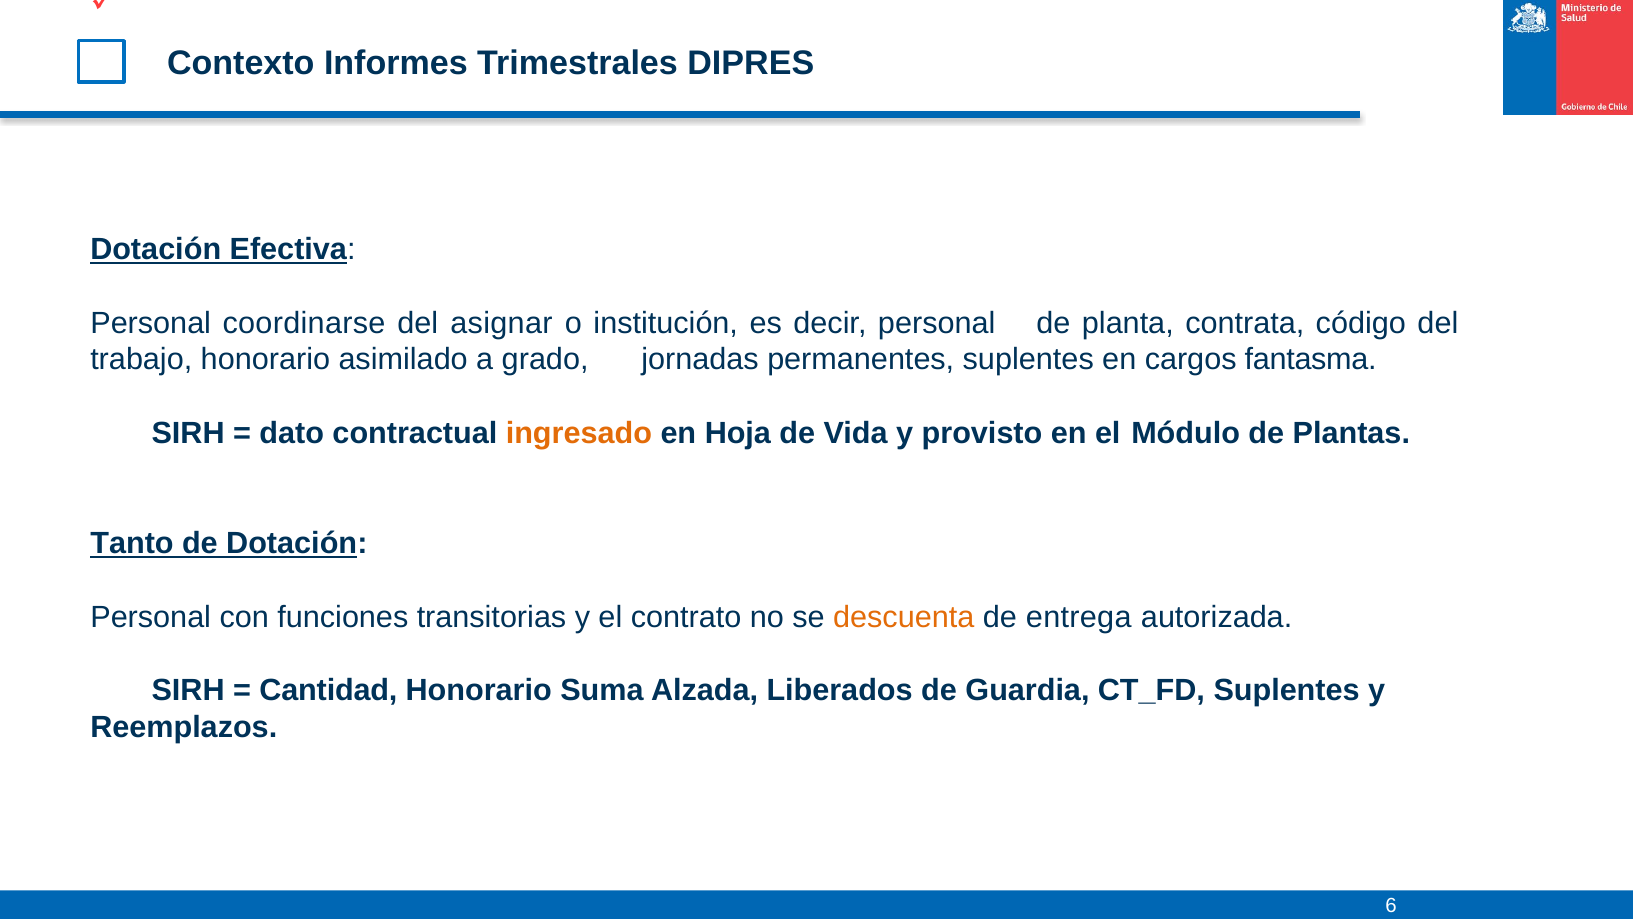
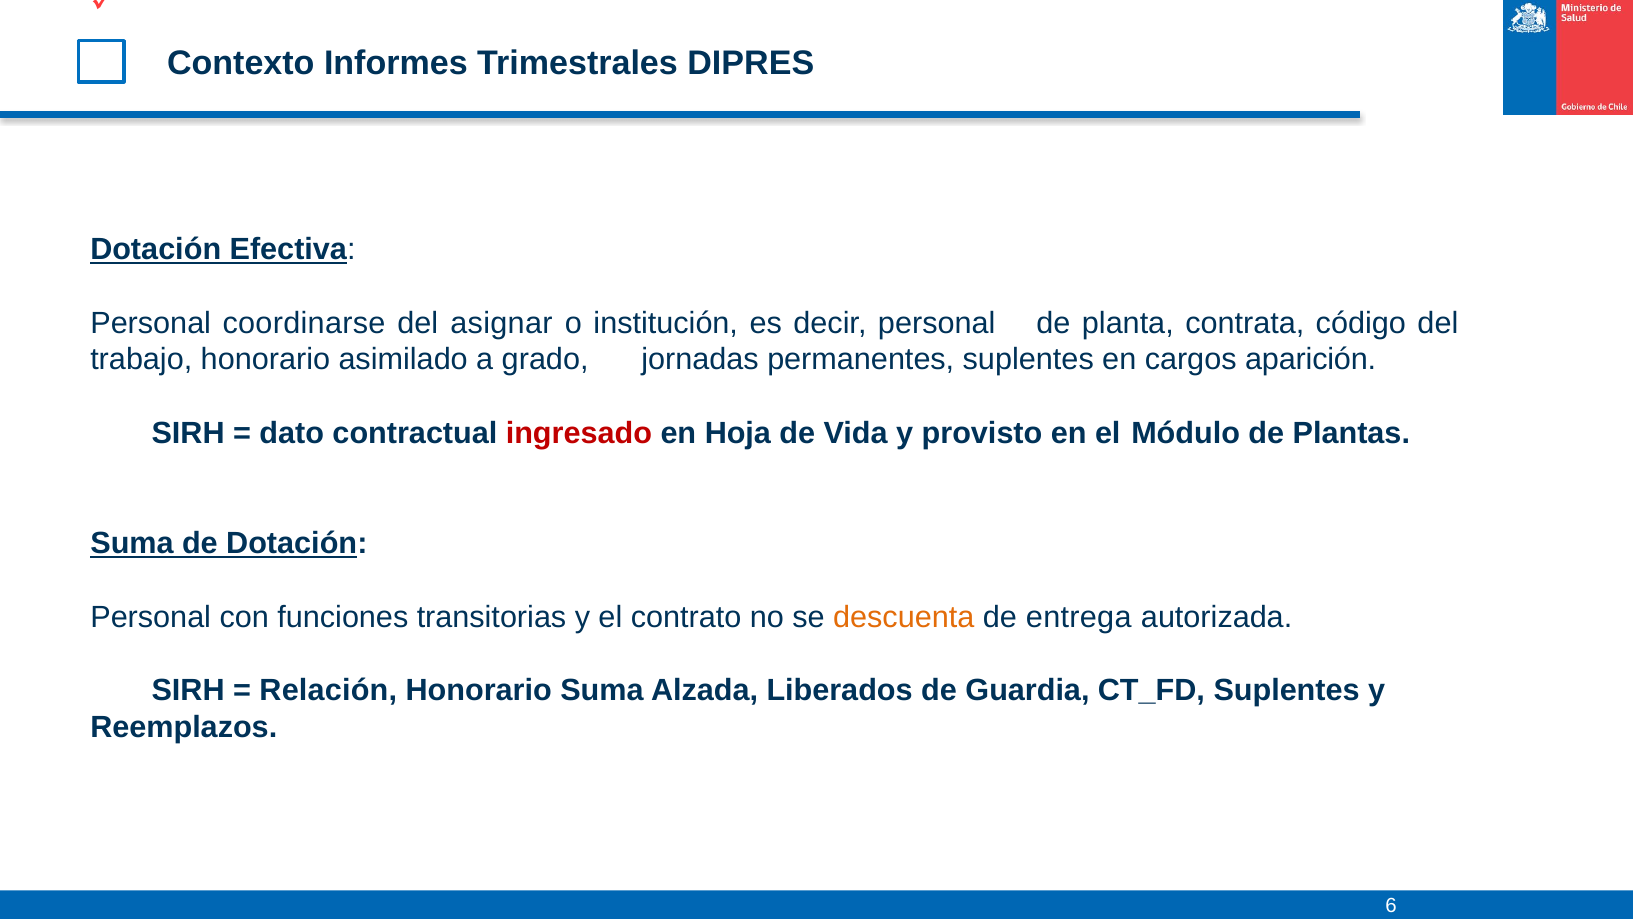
fantasma: fantasma -> aparición
ingresado colour: orange -> red
Tanto at (132, 543): Tanto -> Suma
Cantidad: Cantidad -> Relación
